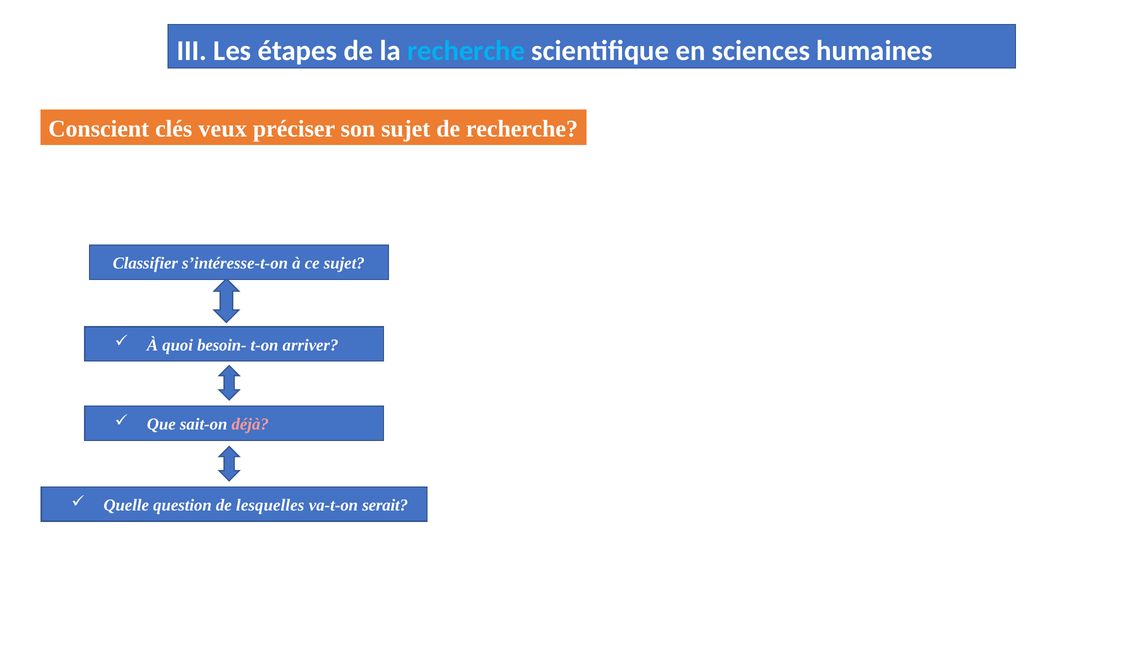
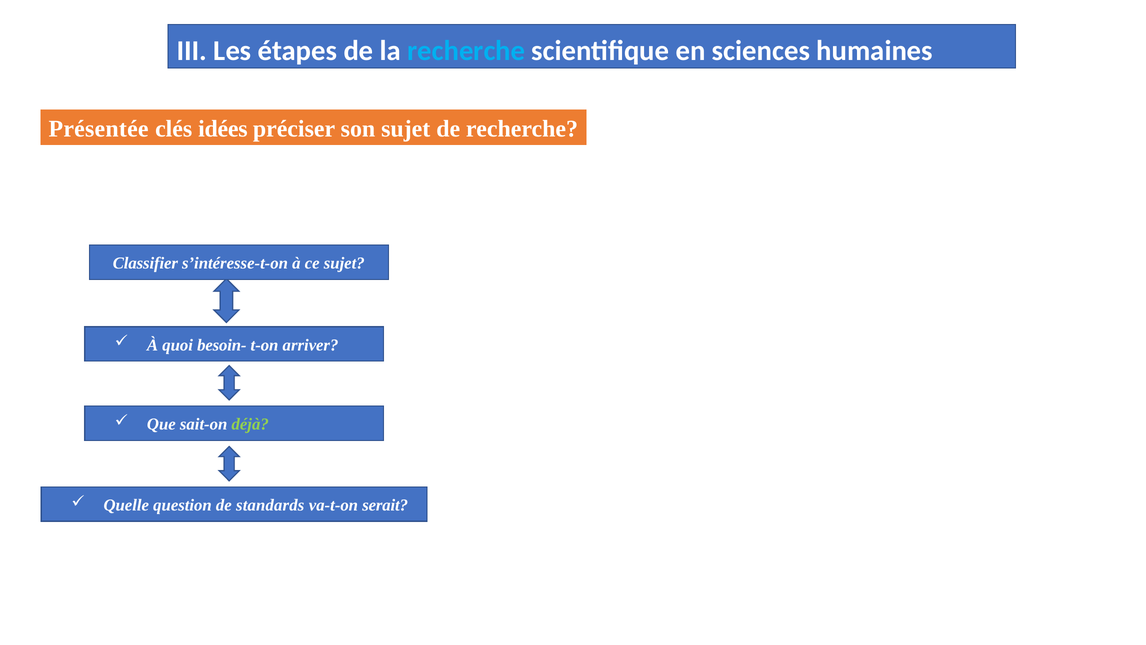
Conscient: Conscient -> Présentée
veux: veux -> idées
déjà colour: pink -> light green
lesquelles: lesquelles -> standards
